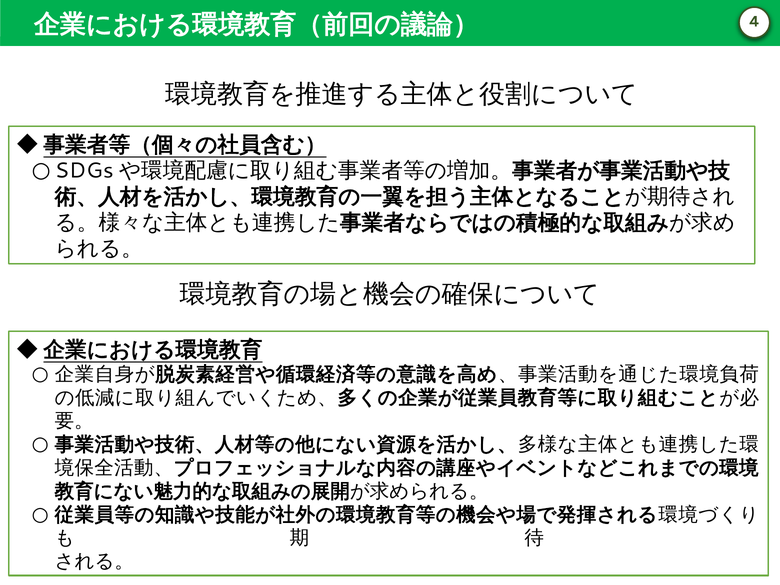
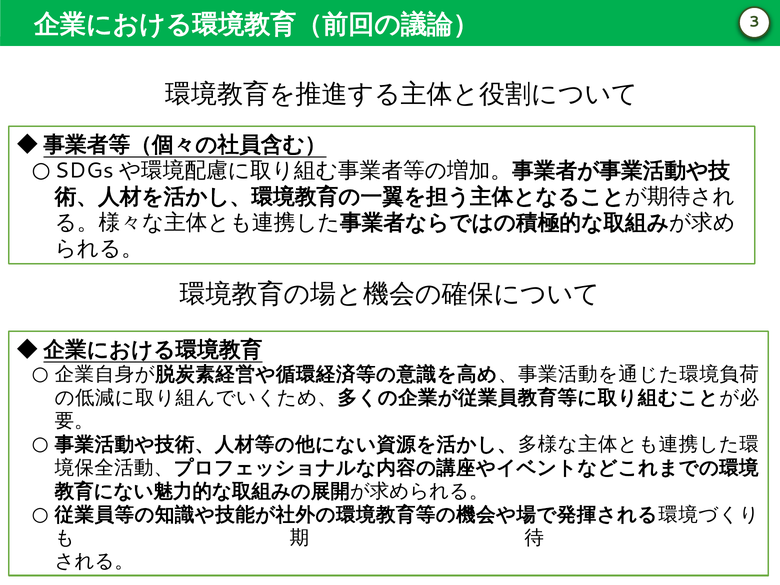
4: 4 -> 3
